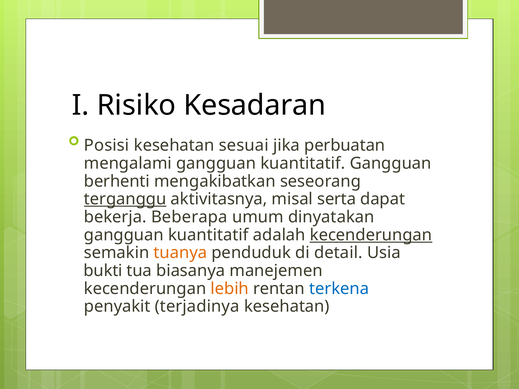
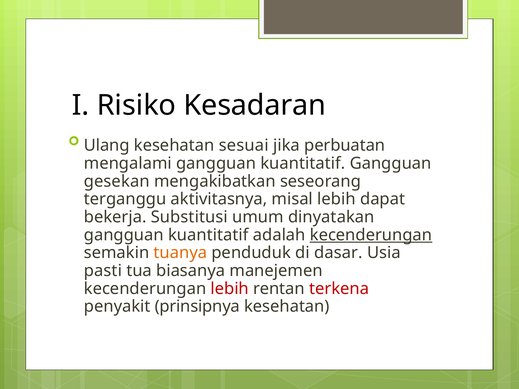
Posisi: Posisi -> Ulang
berhenti: berhenti -> gesekan
terganggu underline: present -> none
misal serta: serta -> lebih
Beberapa: Beberapa -> Substitusi
detail: detail -> dasar
bukti: bukti -> pasti
lebih at (230, 289) colour: orange -> red
terkena colour: blue -> red
terjadinya: terjadinya -> prinsipnya
